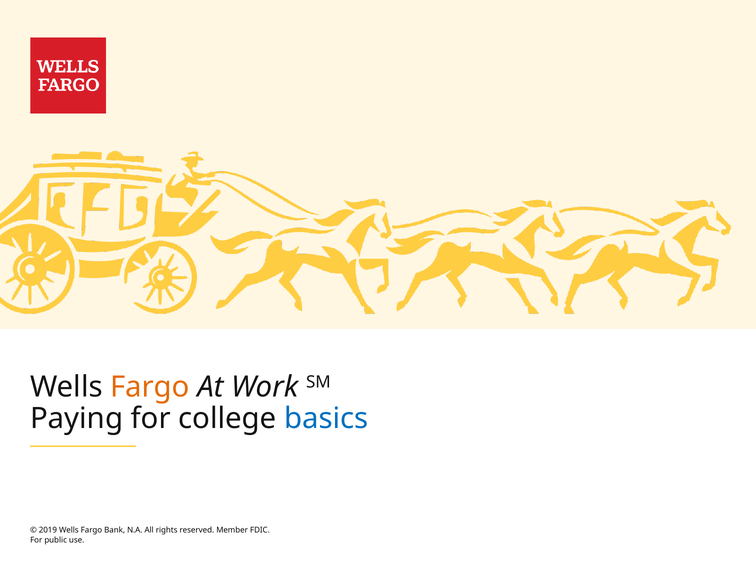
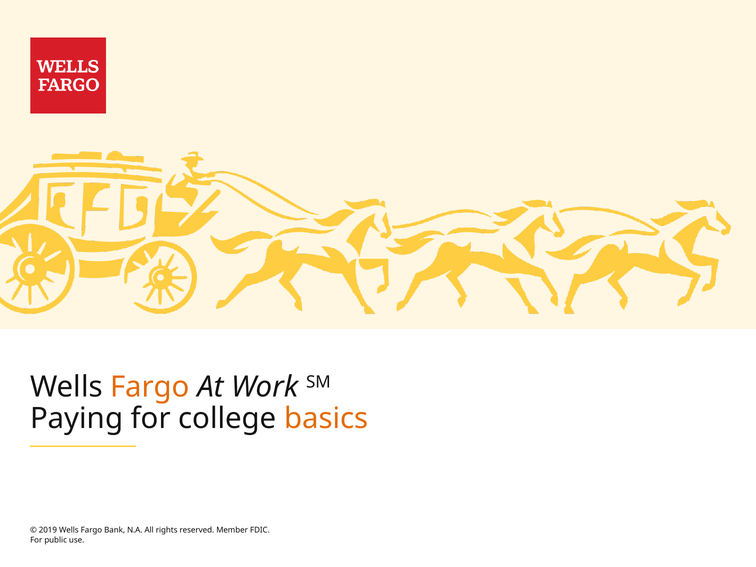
basics colour: blue -> orange
